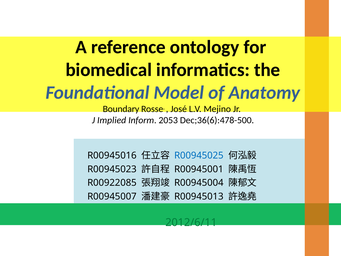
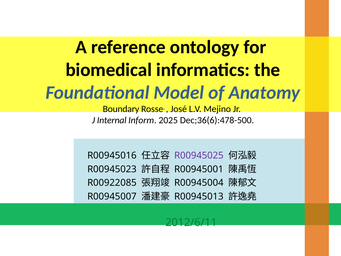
Implied: Implied -> Internal
2053: 2053 -> 2025
R00945025 colour: blue -> purple
